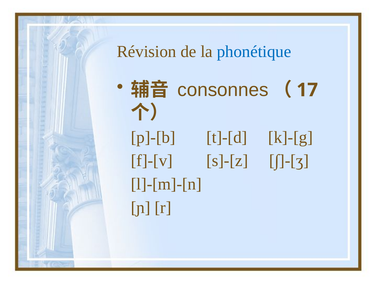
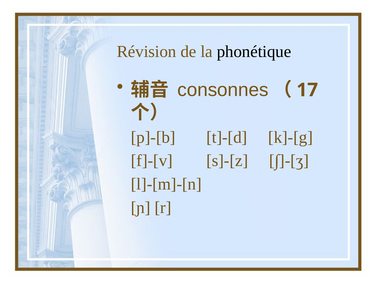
phonétique colour: blue -> black
